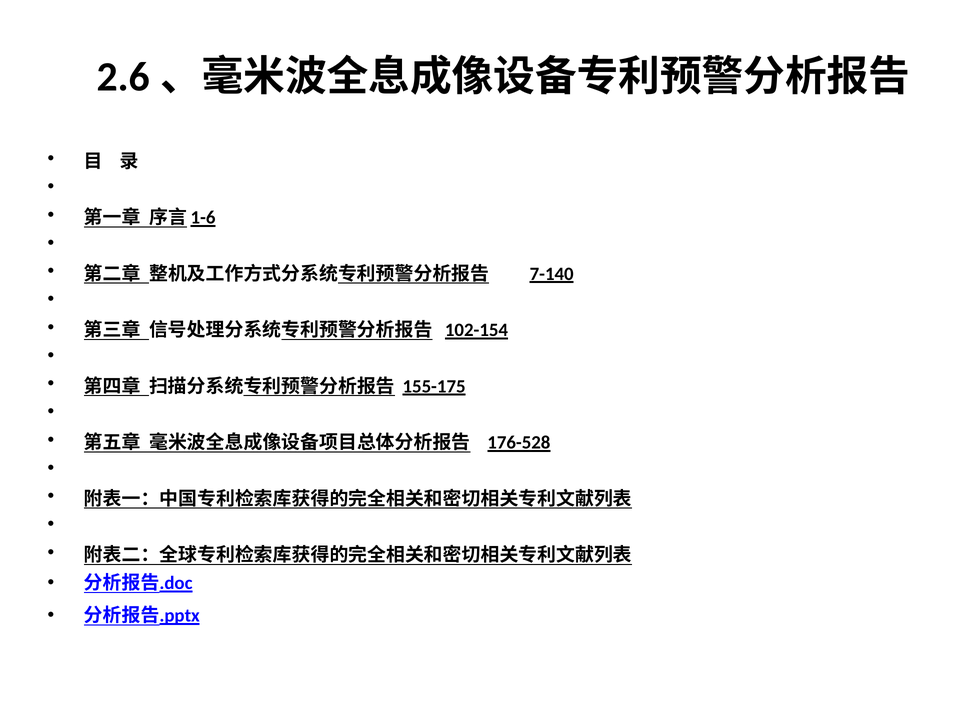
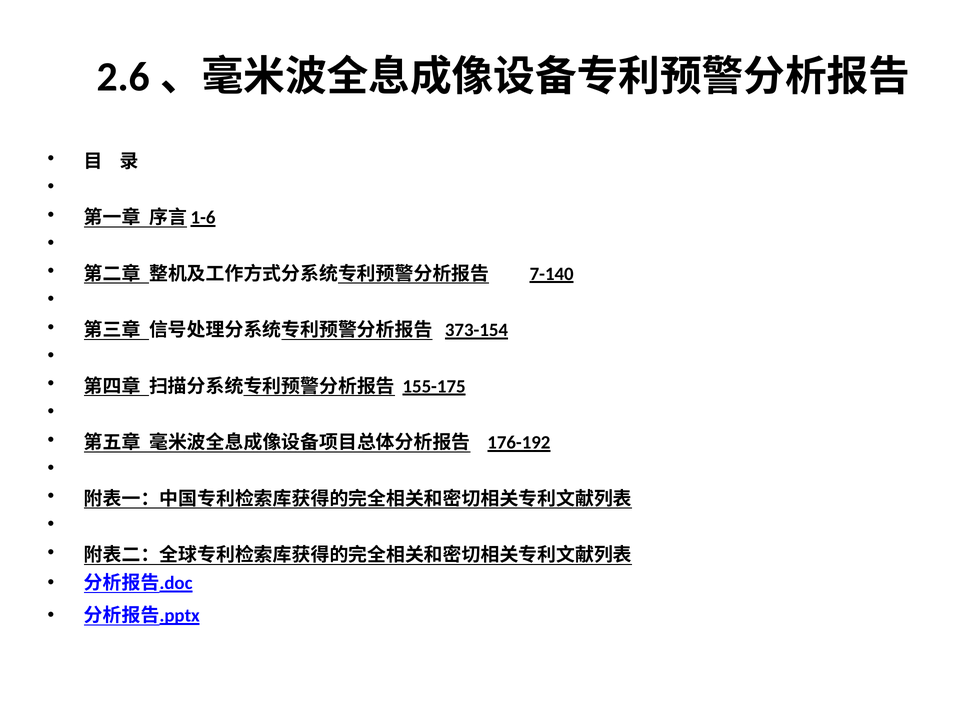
102-154: 102-154 -> 373-154
176-528: 176-528 -> 176-192
